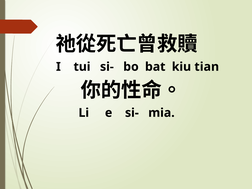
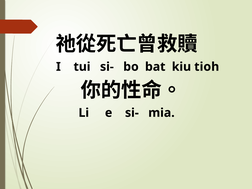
tian: tian -> tioh
